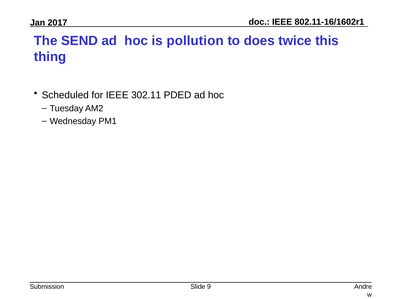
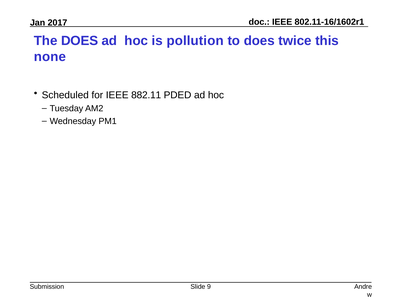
The SEND: SEND -> DOES
thing: thing -> none
302.11: 302.11 -> 882.11
